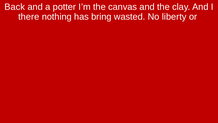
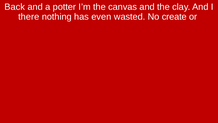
bring: bring -> even
liberty: liberty -> create
